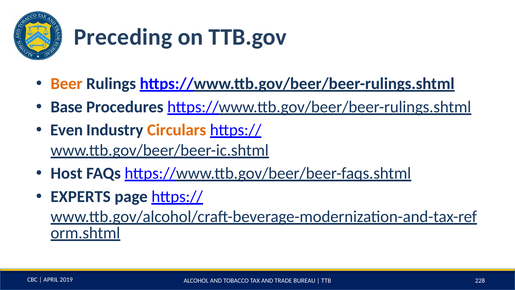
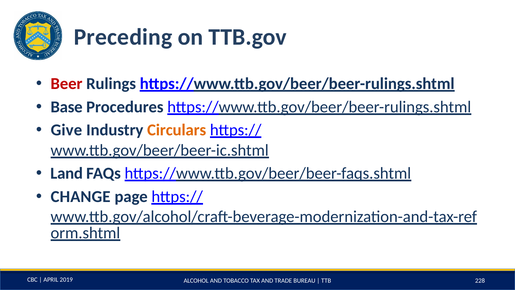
Beer colour: orange -> red
Even: Even -> Give
Host: Host -> Land
EXPERTS: EXPERTS -> CHANGE
